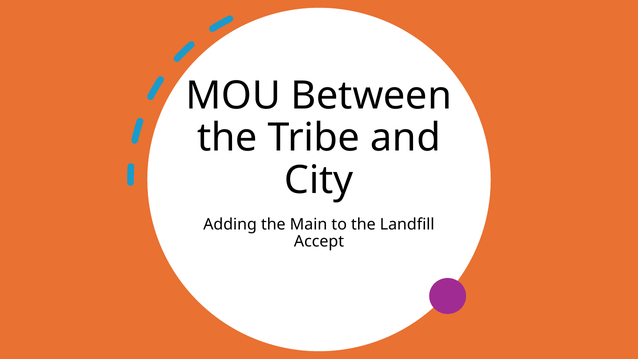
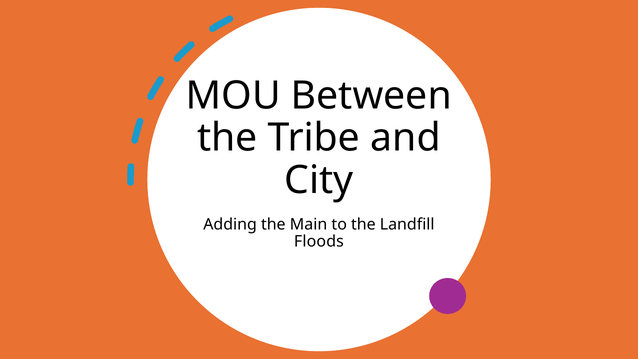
Accept: Accept -> Floods
